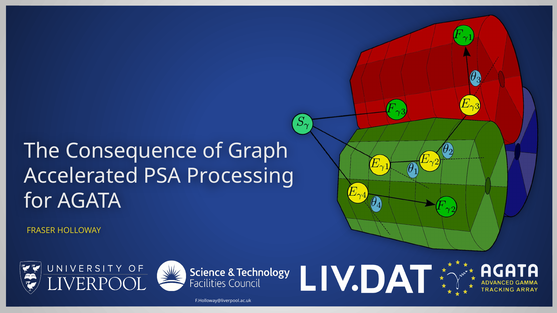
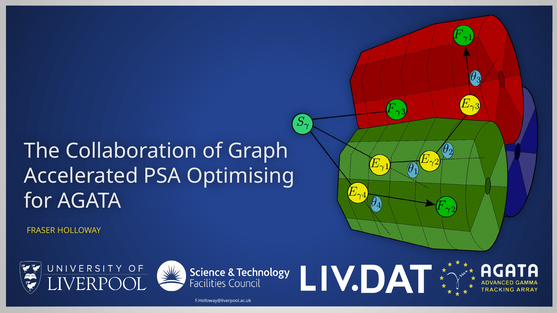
Consequence: Consequence -> Collaboration
Processing: Processing -> Optimising
